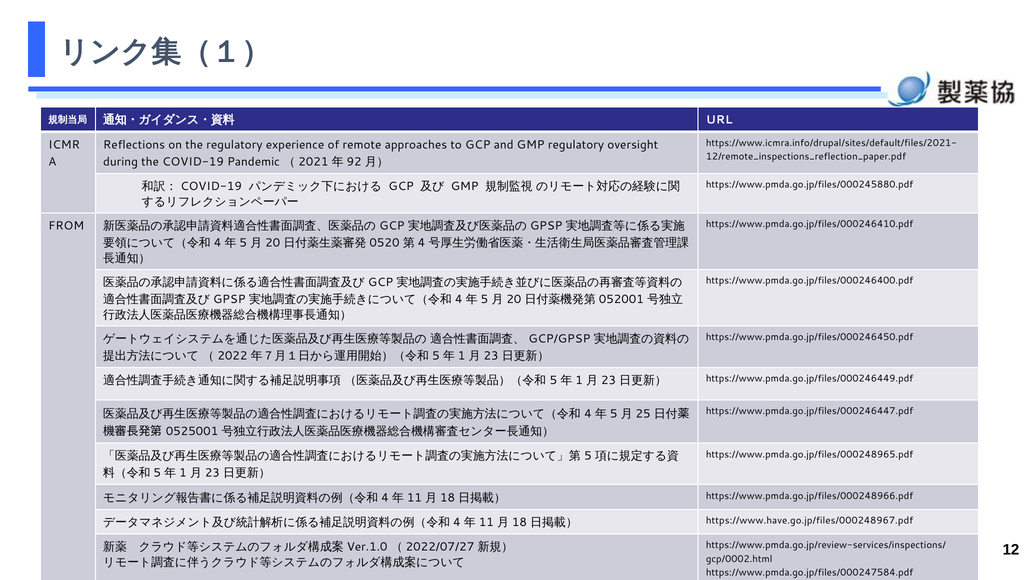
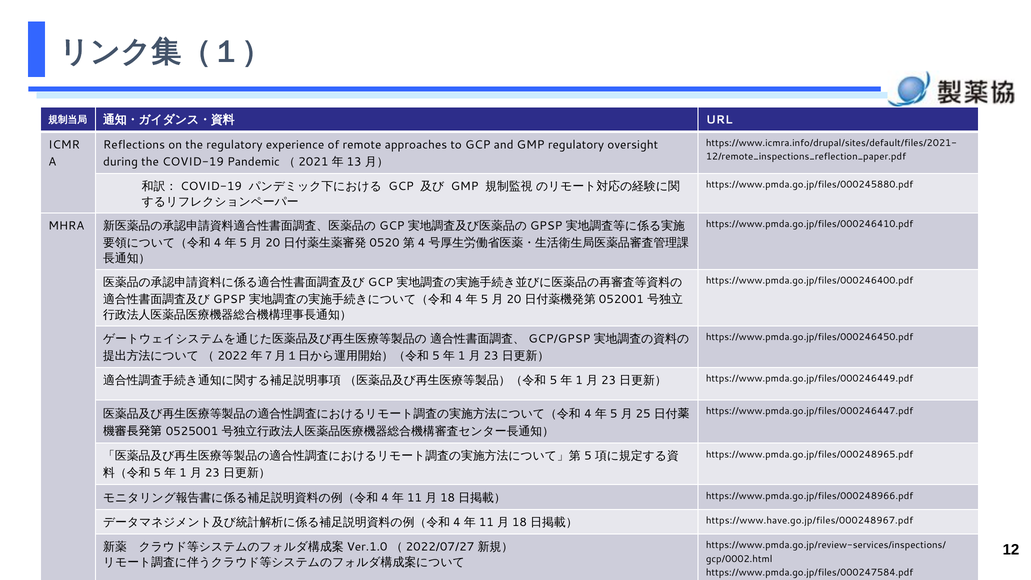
92: 92 -> 13
FROM: FROM -> MHRA
